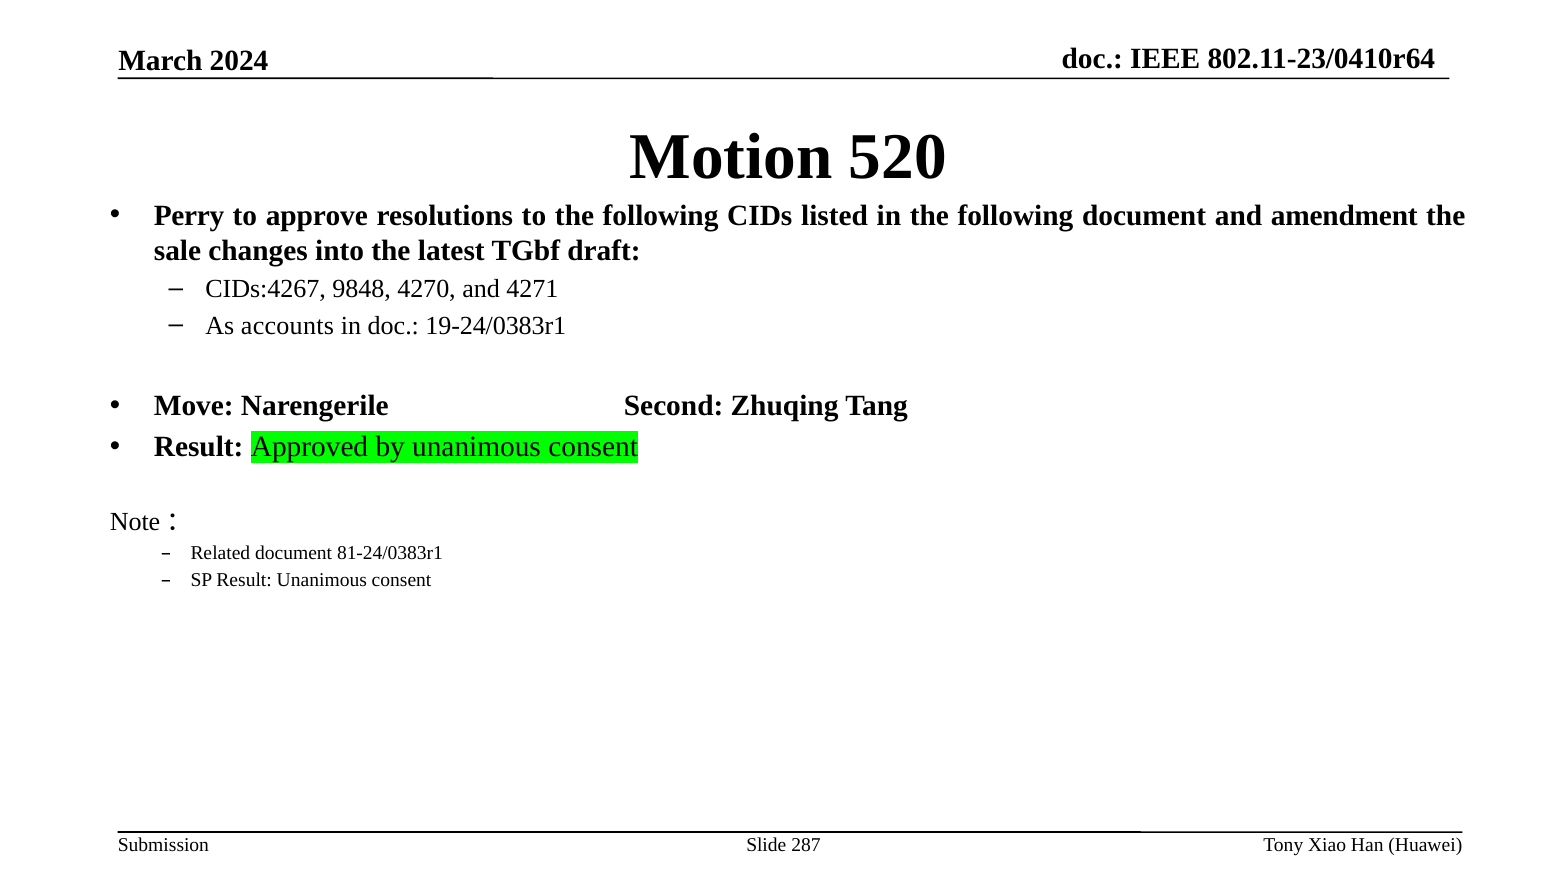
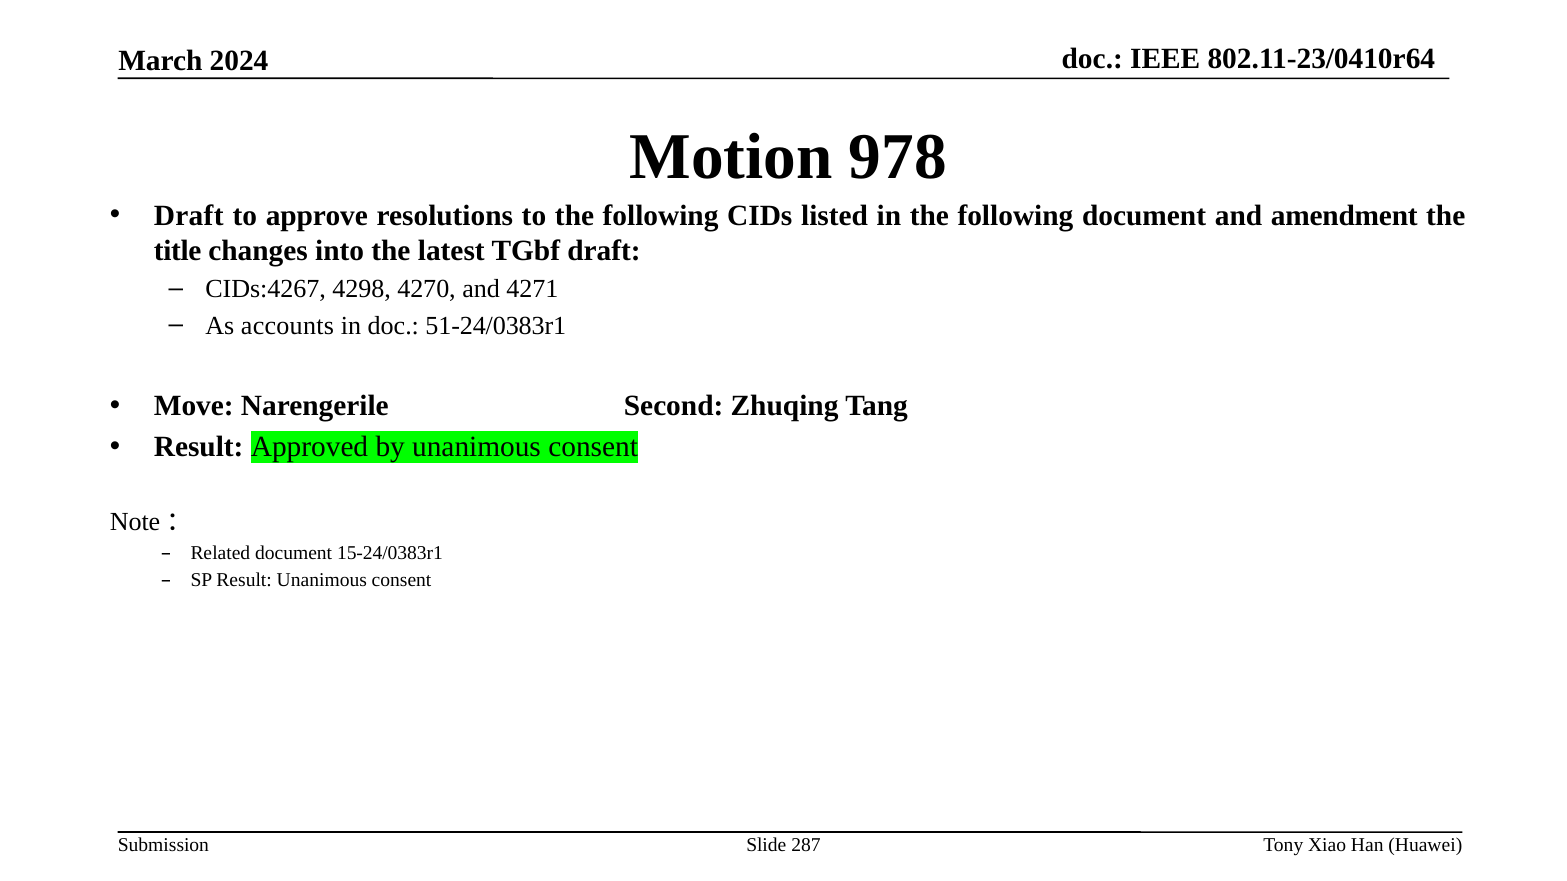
520: 520 -> 978
Perry at (189, 216): Perry -> Draft
sale: sale -> title
9848: 9848 -> 4298
19-24/0383r1: 19-24/0383r1 -> 51-24/0383r1
81-24/0383r1: 81-24/0383r1 -> 15-24/0383r1
